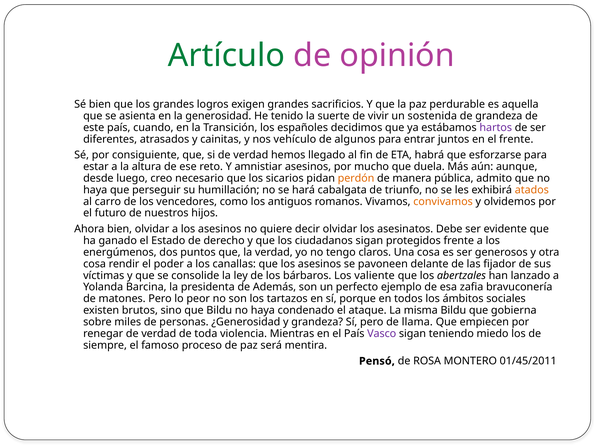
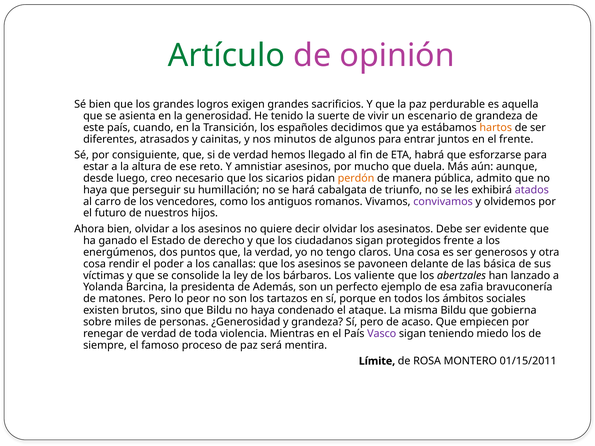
sostenida: sostenida -> escenario
hartos colour: purple -> orange
vehículo: vehículo -> minutos
atados colour: orange -> purple
convivamos colour: orange -> purple
fijador: fijador -> básica
llama: llama -> acaso
Pensó: Pensó -> Límite
01/45/2011: 01/45/2011 -> 01/15/2011
